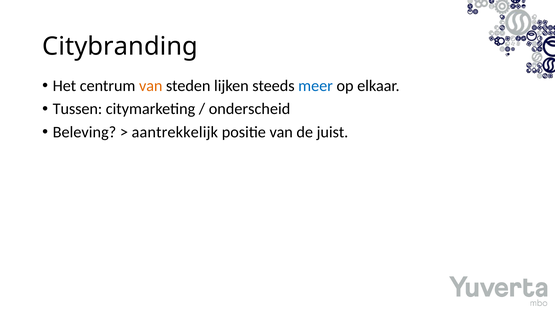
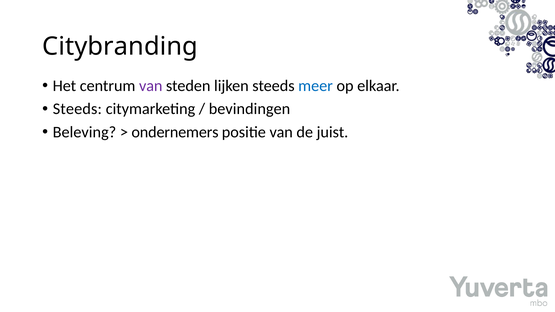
van at (151, 86) colour: orange -> purple
Tussen at (77, 109): Tussen -> Steeds
onderscheid: onderscheid -> bevindingen
aantrekkelijk: aantrekkelijk -> ondernemers
